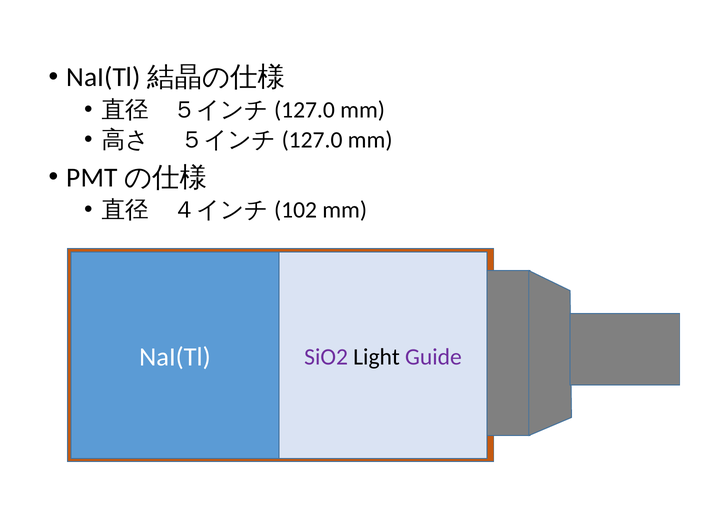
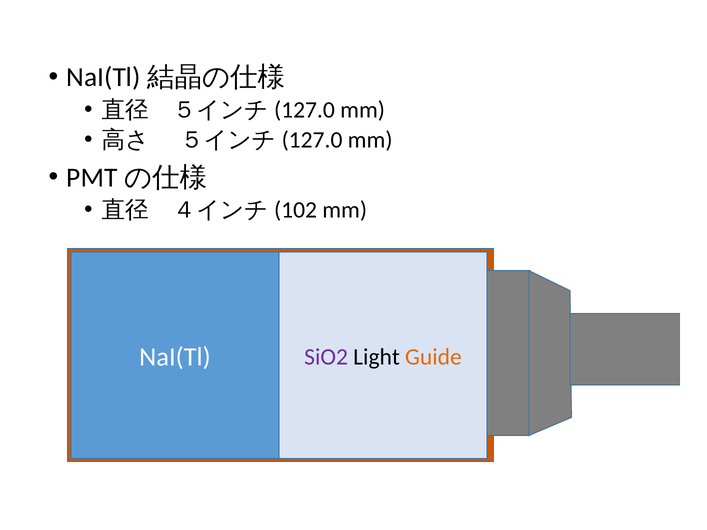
Guide colour: purple -> orange
